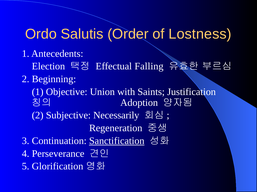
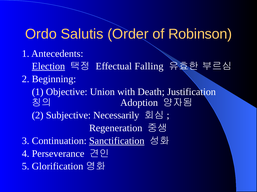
Lostness: Lostness -> Robinson
Election underline: none -> present
Saints: Saints -> Death
